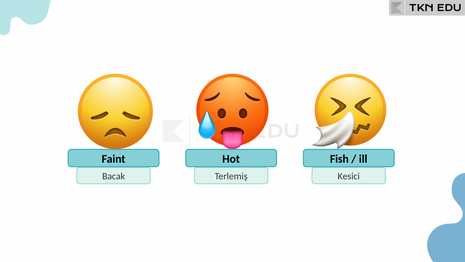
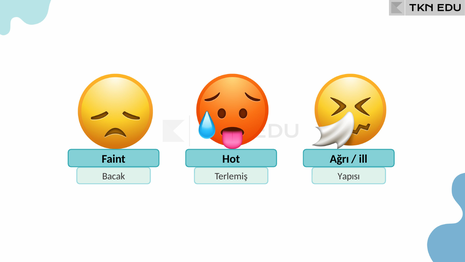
Fish: Fish -> Ağrı
Kesici: Kesici -> Yapısı
